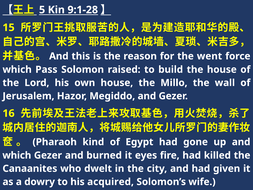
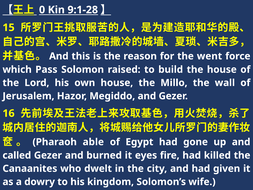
5: 5 -> 0
kind: kind -> able
which at (17, 155): which -> called
acquired: acquired -> kingdom
